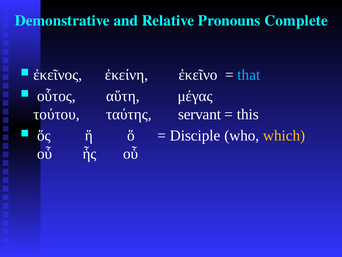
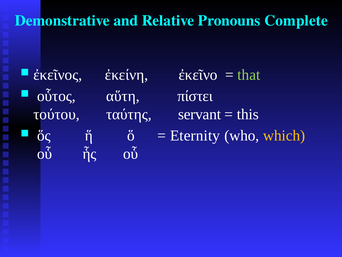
that colour: light blue -> light green
μέγας: μέγας -> πίστει
Disciple: Disciple -> Eternity
